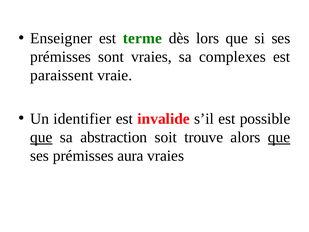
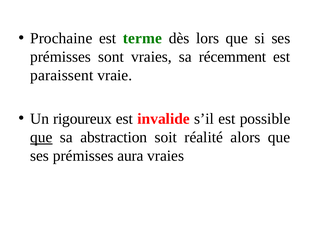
Enseigner: Enseigner -> Prochaine
complexes: complexes -> récemment
identifier: identifier -> rigoureux
trouve: trouve -> réalité
que at (279, 137) underline: present -> none
